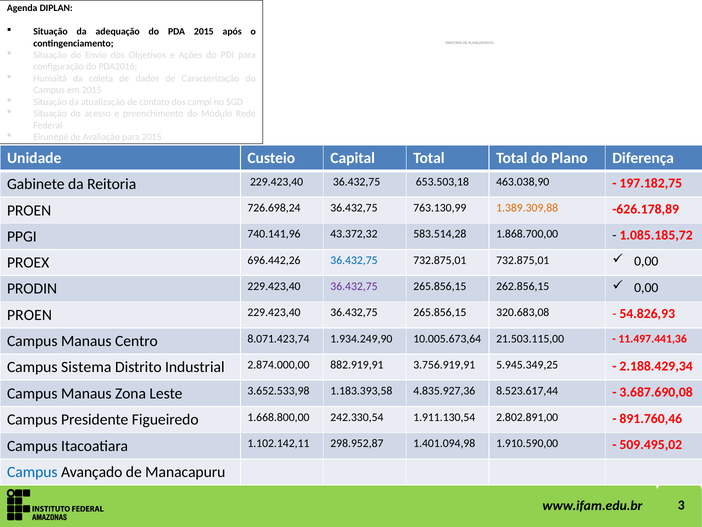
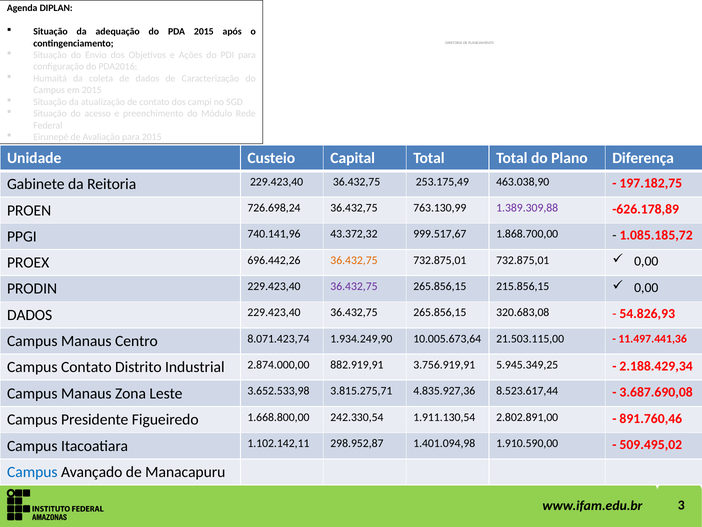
653.503,18: 653.503,18 -> 253.175,49
1.389.309,88 colour: orange -> purple
583.514,28: 583.514,28 -> 999.517,67
36.432,75 at (354, 260) colour: blue -> orange
262.856,15: 262.856,15 -> 215.856,15
PROEN at (30, 315): PROEN -> DADOS
Campus Sistema: Sistema -> Contato
1.183.393,58: 1.183.393,58 -> 3.815.275,71
